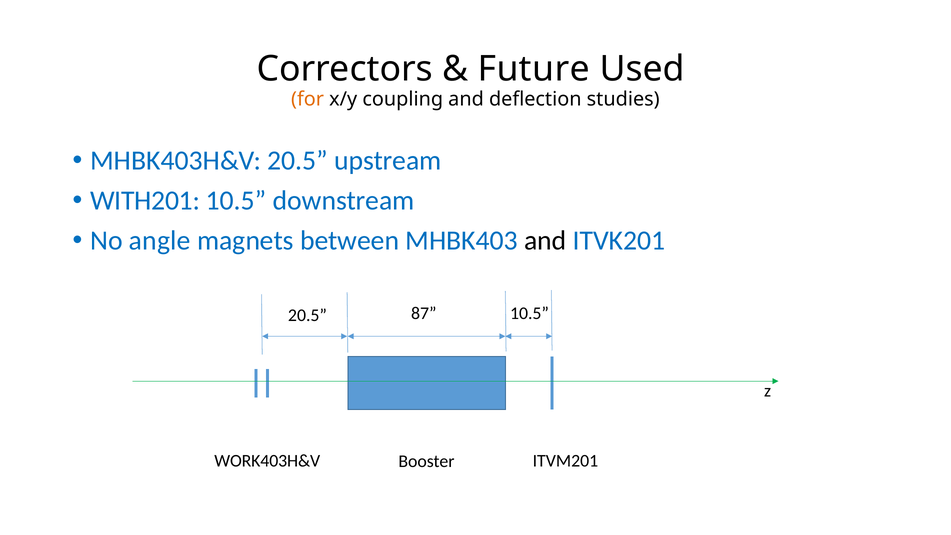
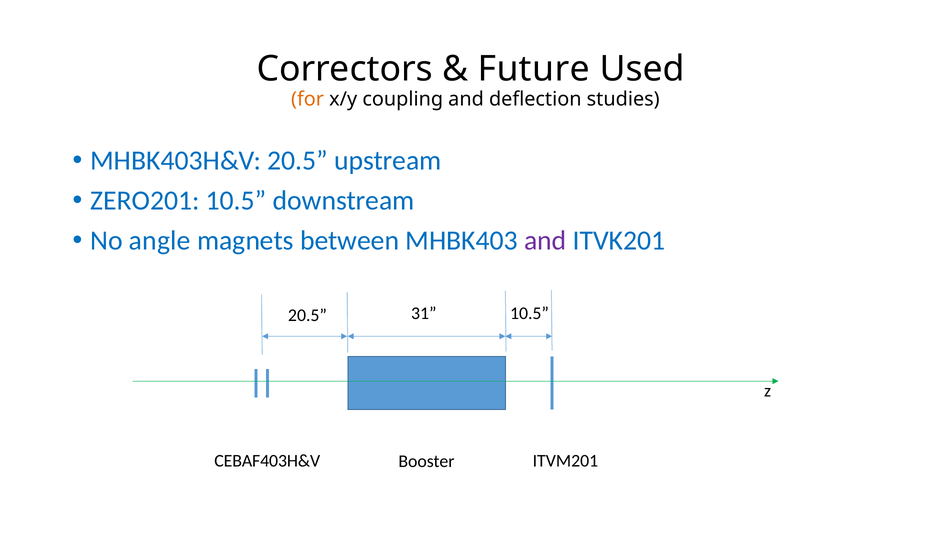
WITH201: WITH201 -> ZERO201
and at (545, 241) colour: black -> purple
87: 87 -> 31
WORK403H&V: WORK403H&V -> CEBAF403H&V
